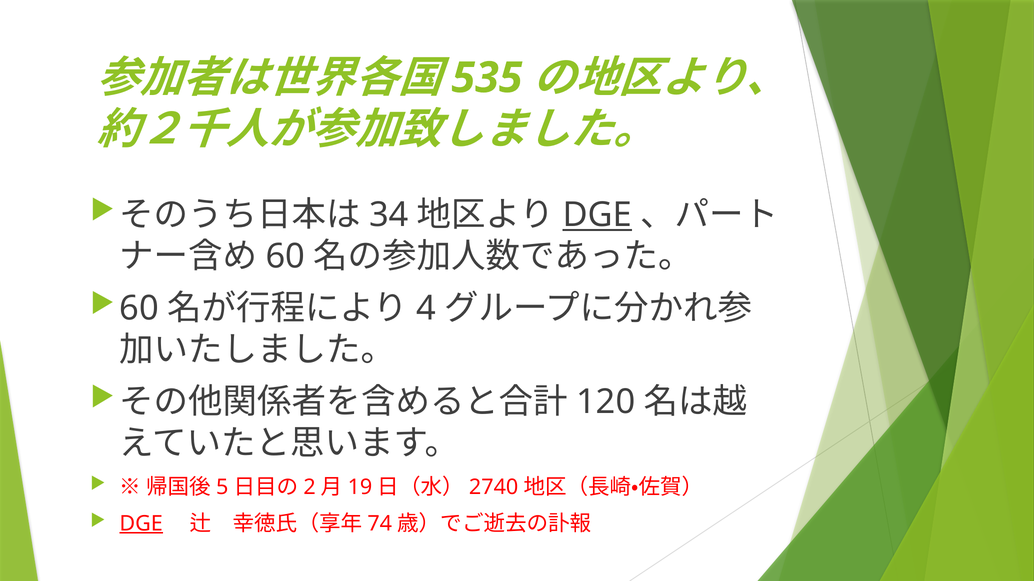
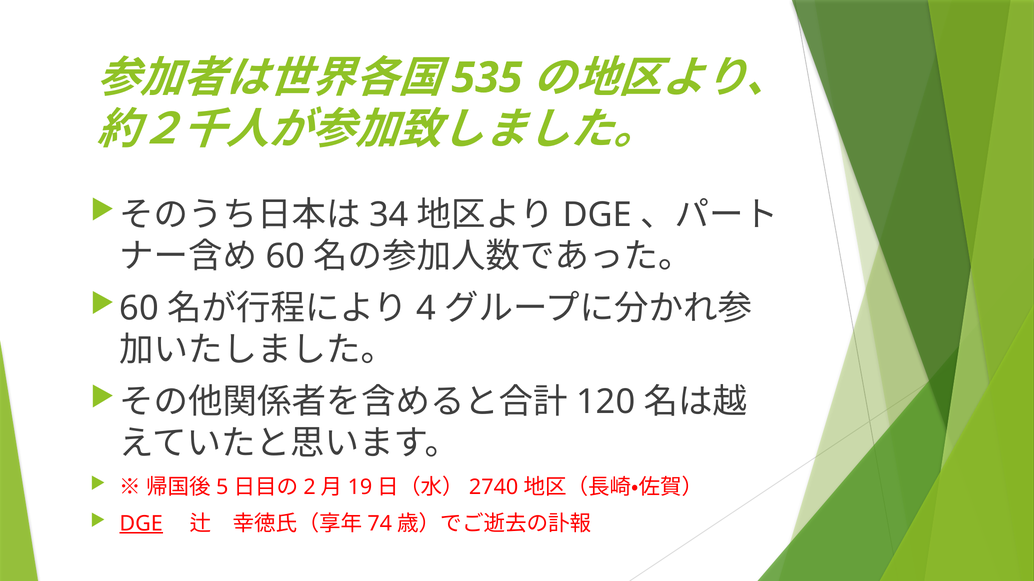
DGE at (597, 215) underline: present -> none
